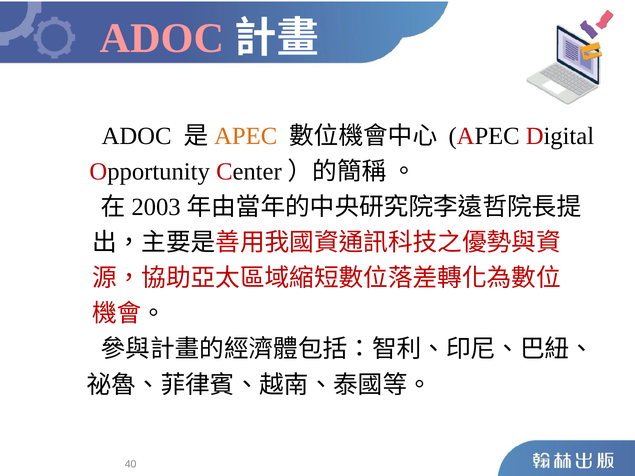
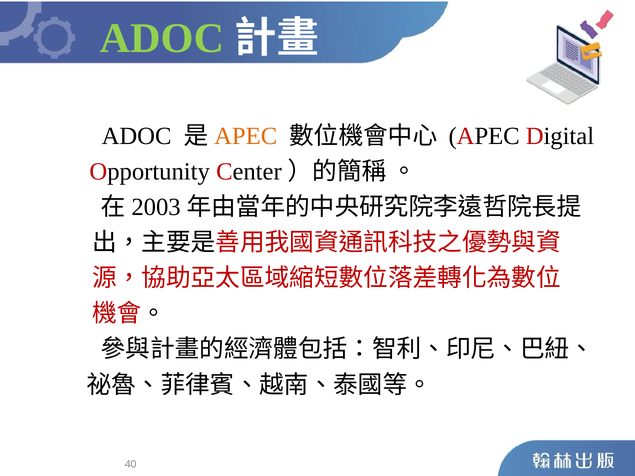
ADOC colour: pink -> light green
